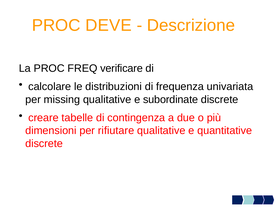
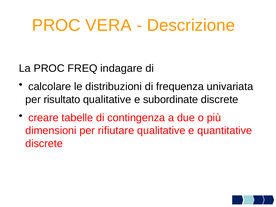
DEVE: DEVE -> VERA
verificare: verificare -> indagare
missing: missing -> risultato
